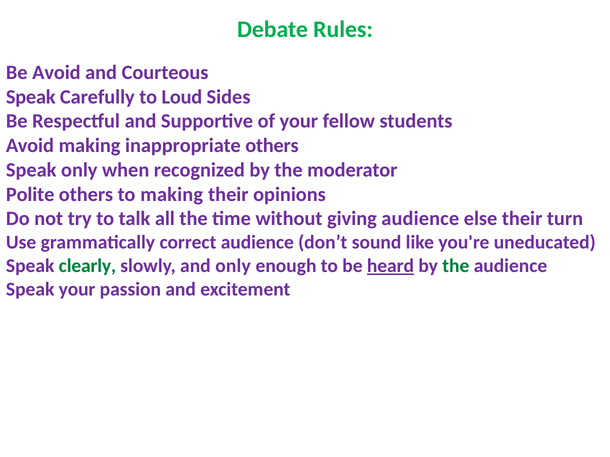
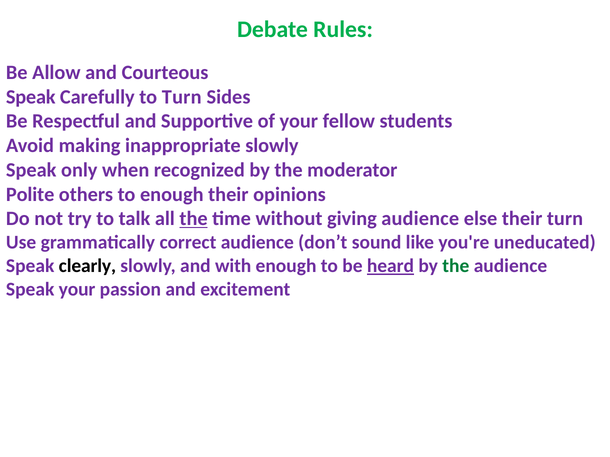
Be Avoid: Avoid -> Allow
to Loud: Loud -> Turn
inappropriate others: others -> slowly
to making: making -> enough
the at (194, 219) underline: none -> present
clearly colour: green -> black
and only: only -> with
